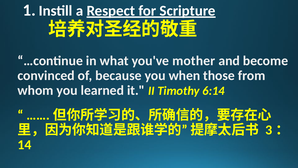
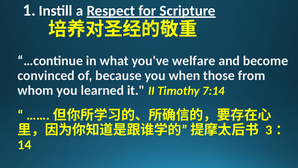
mother: mother -> welfare
6:14: 6:14 -> 7:14
